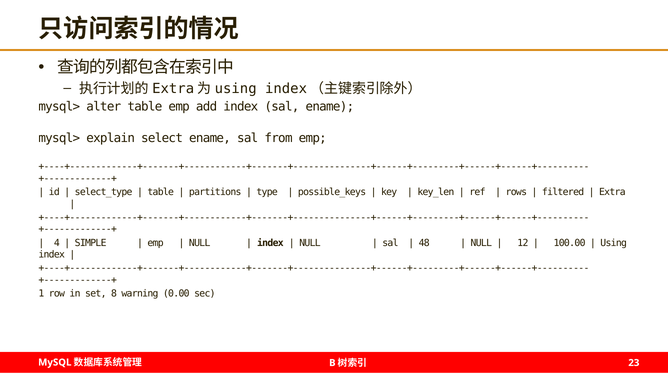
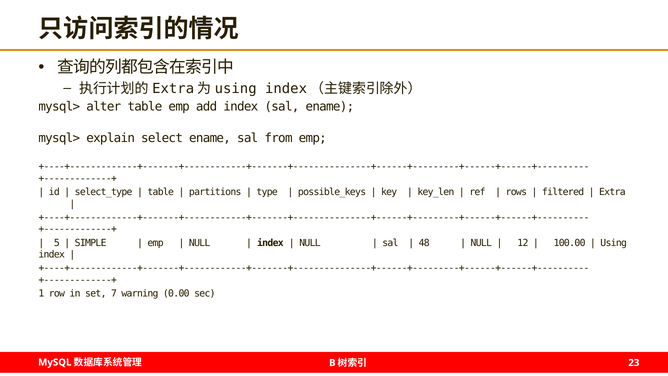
4: 4 -> 5
8: 8 -> 7
